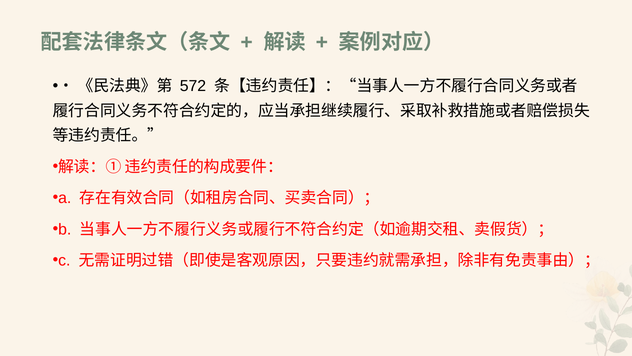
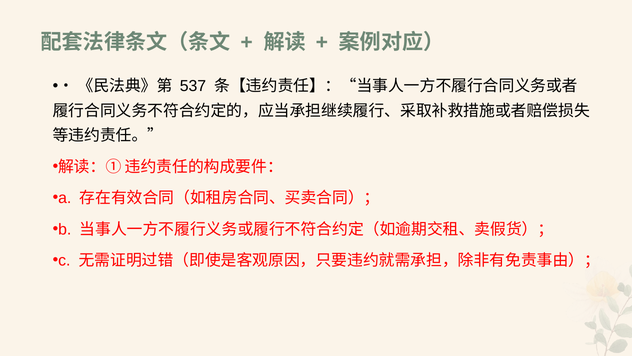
572: 572 -> 537
